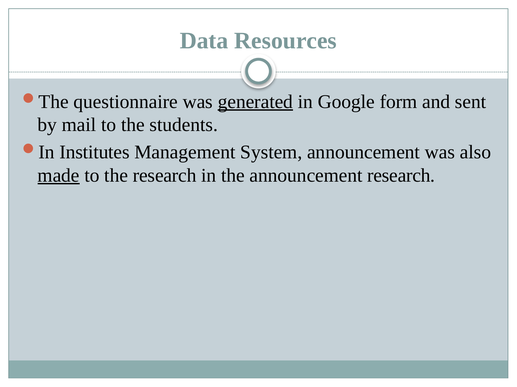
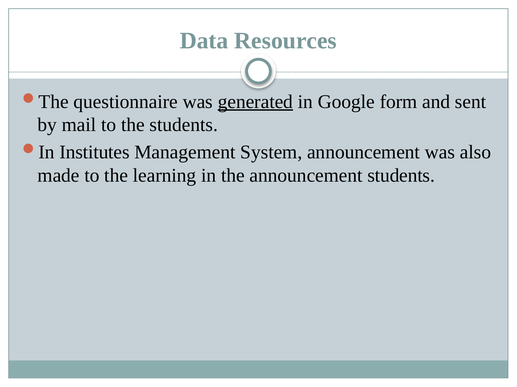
made underline: present -> none
the research: research -> learning
announcement research: research -> students
